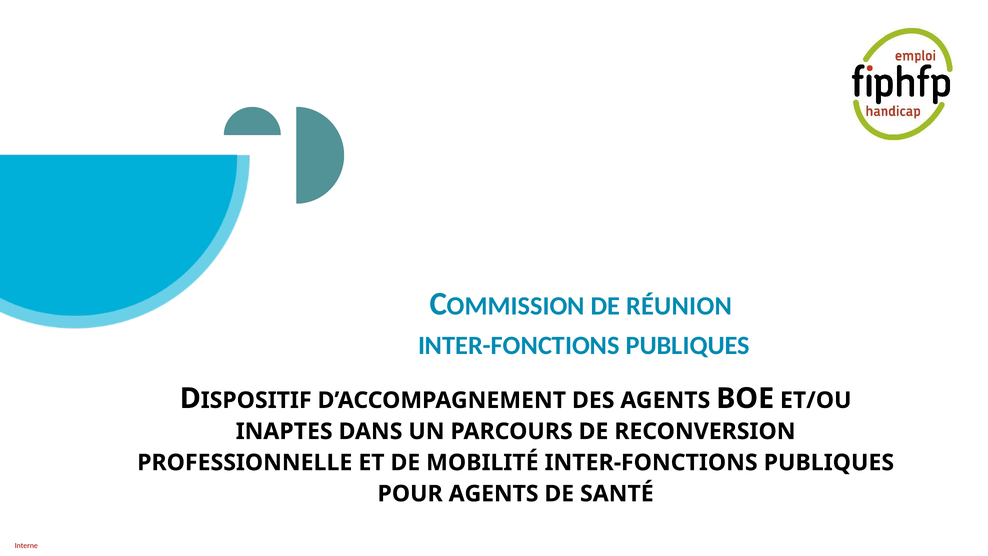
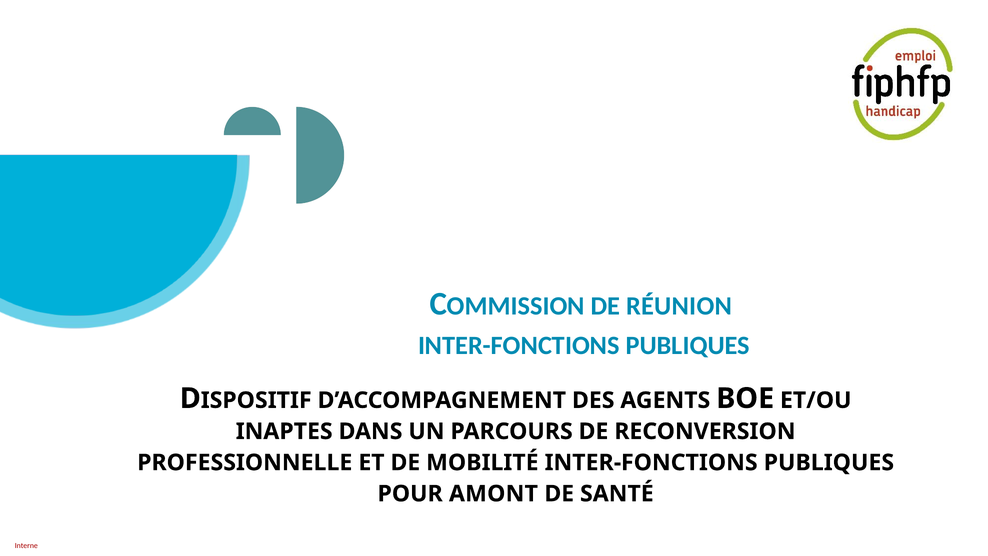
POUR AGENTS: AGENTS -> AMONT
